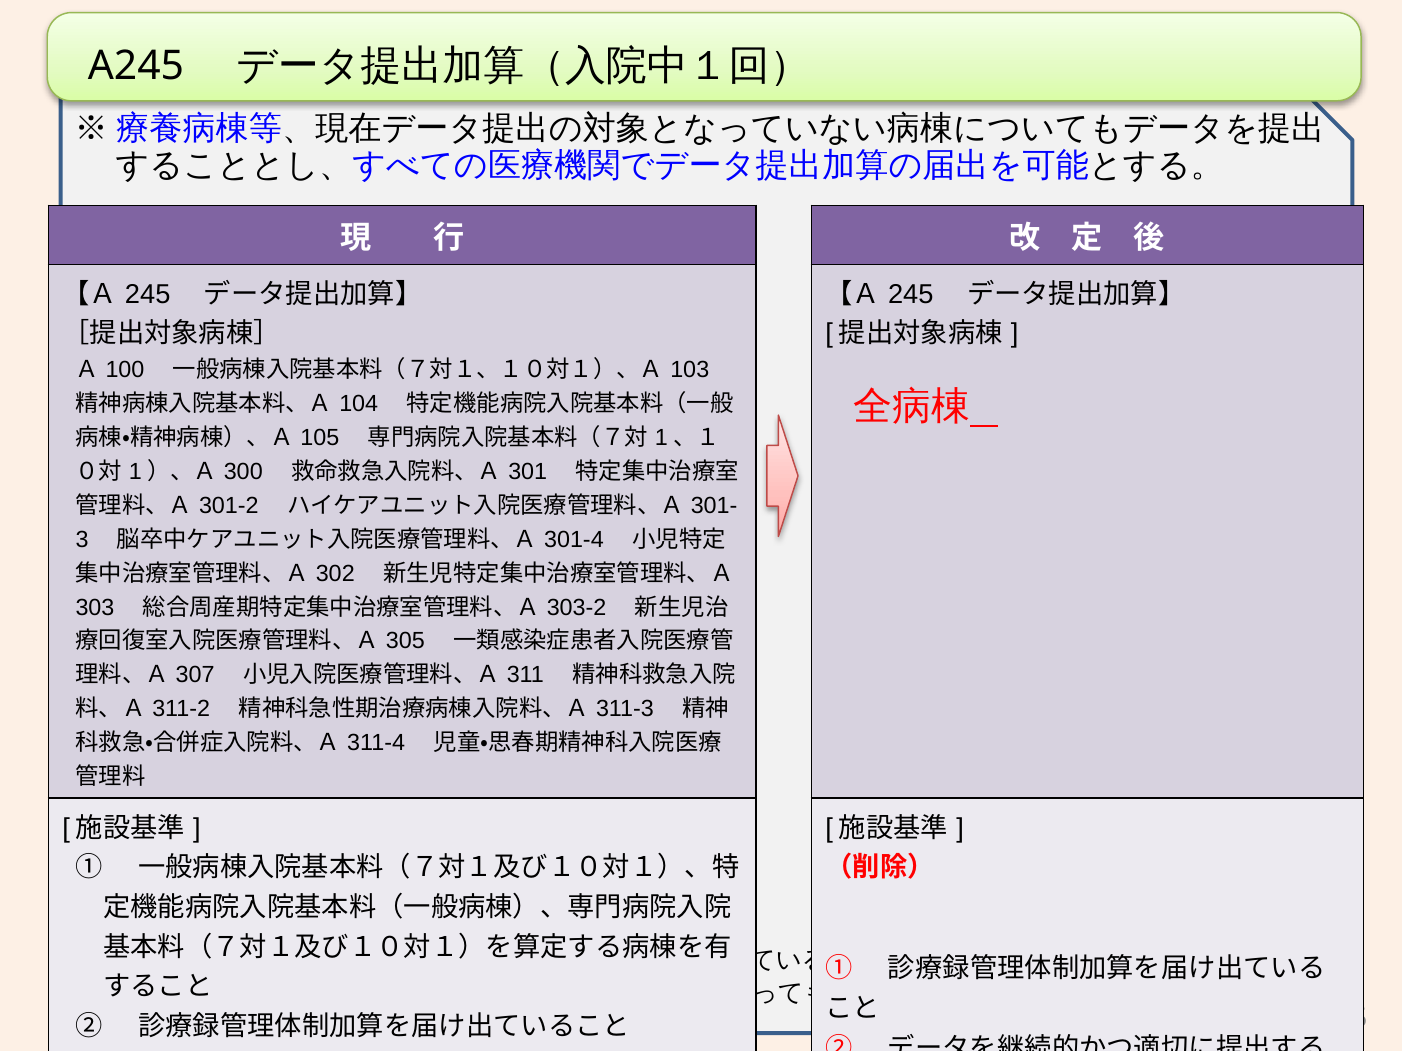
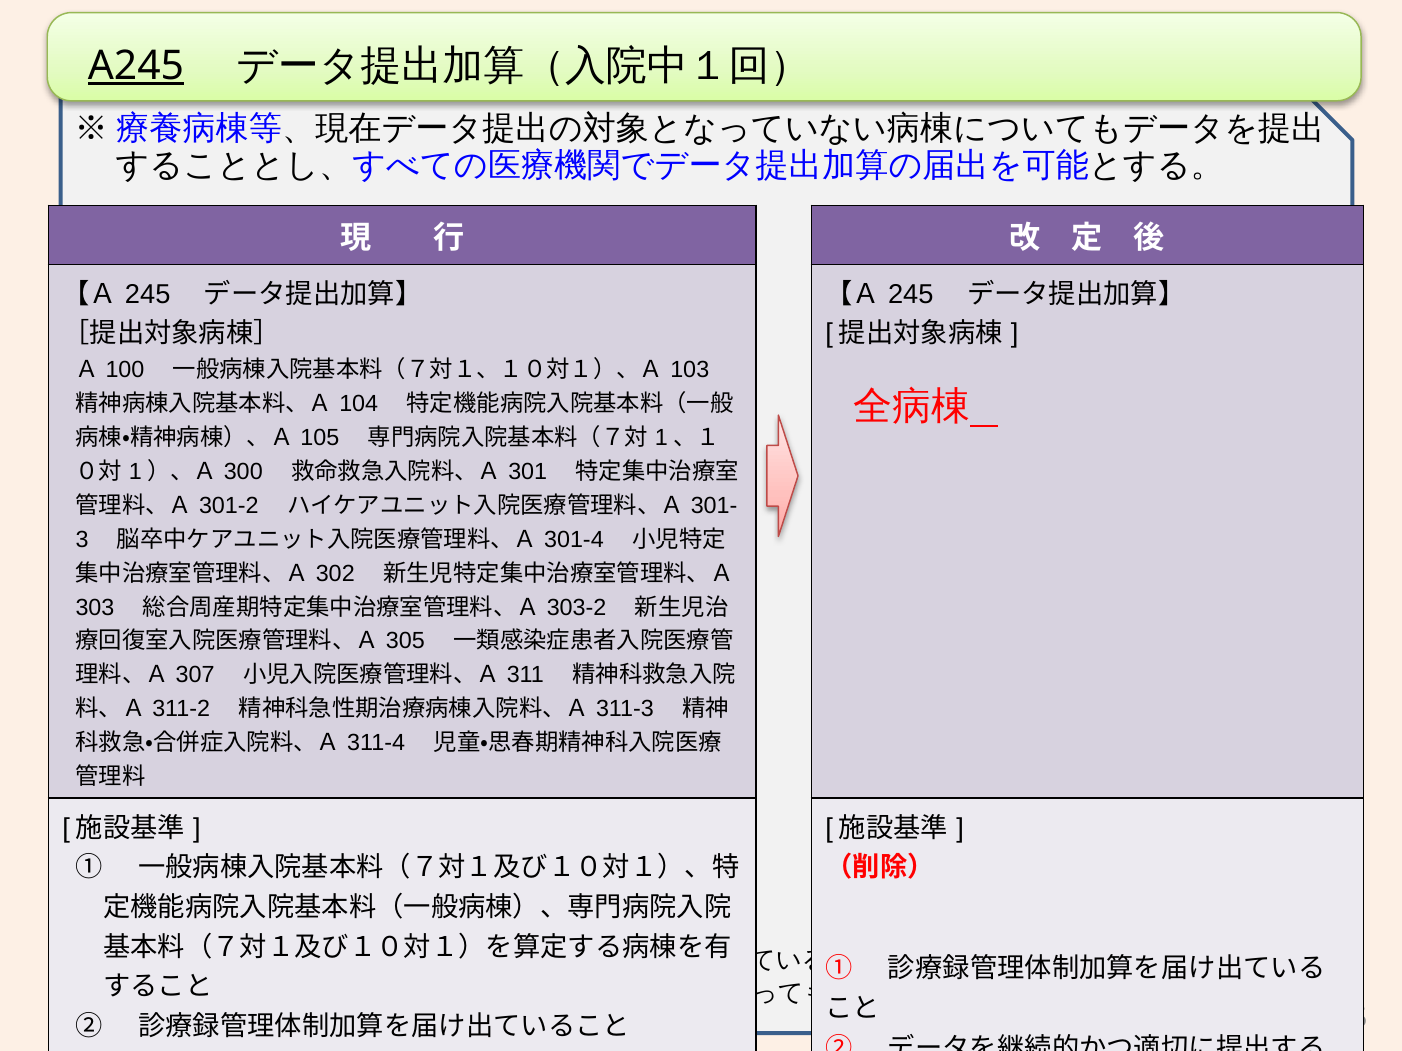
A245 underline: none -> present
